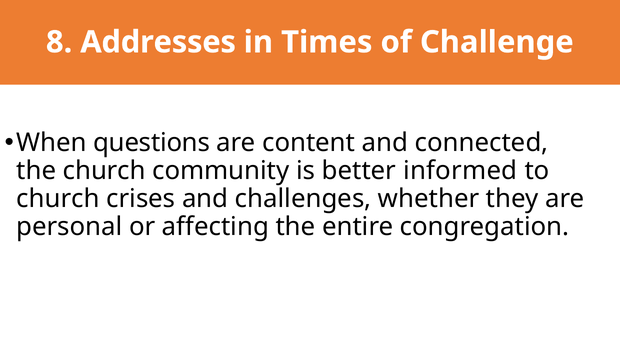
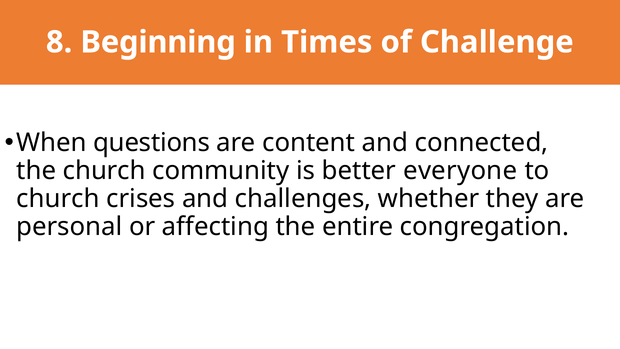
Addresses: Addresses -> Beginning
informed: informed -> everyone
